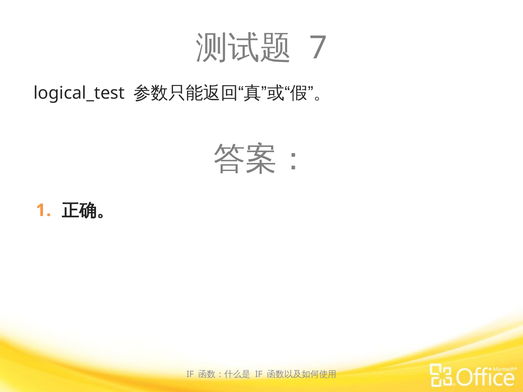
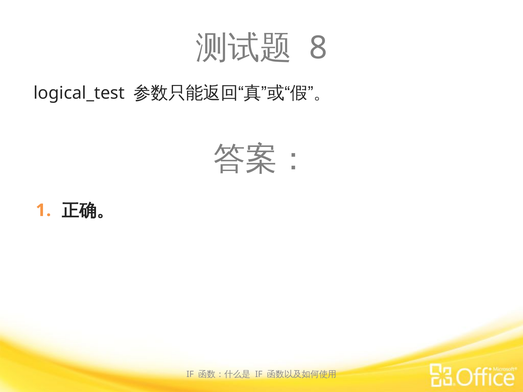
7: 7 -> 8
